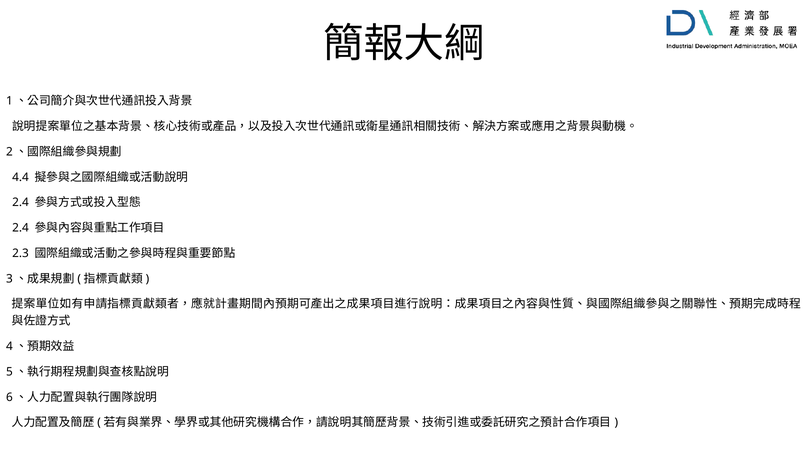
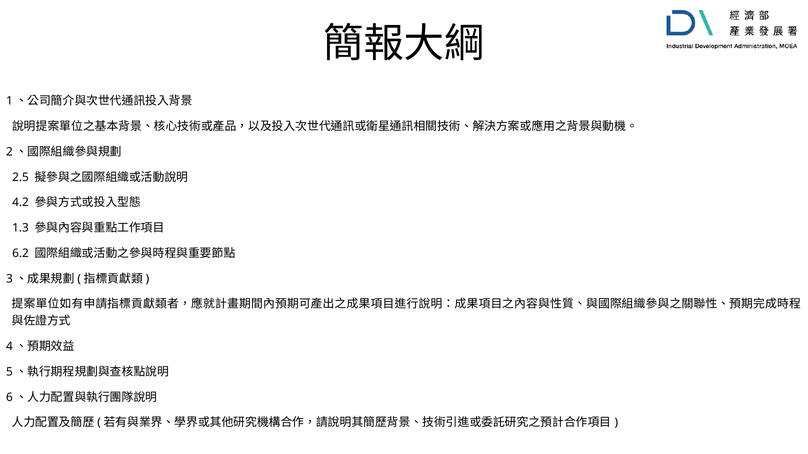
4.4: 4.4 -> 2.5
2.4 at (20, 203): 2.4 -> 4.2
2.4 at (20, 228): 2.4 -> 1.3
2.3: 2.3 -> 6.2
